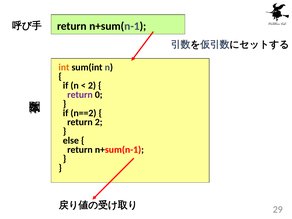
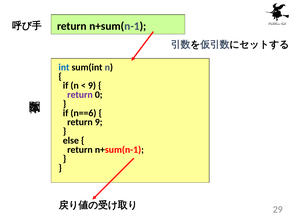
int colour: orange -> blue
2 at (92, 86): 2 -> 9
n==2: n==2 -> n==6
return 2: 2 -> 9
